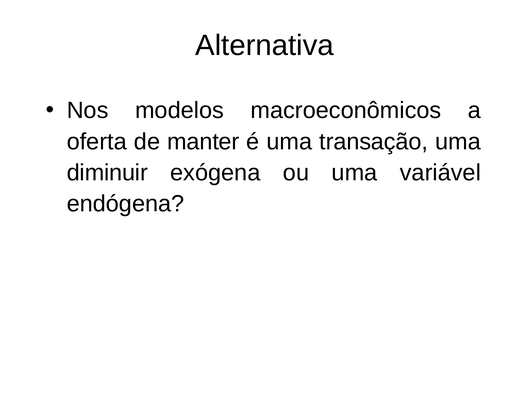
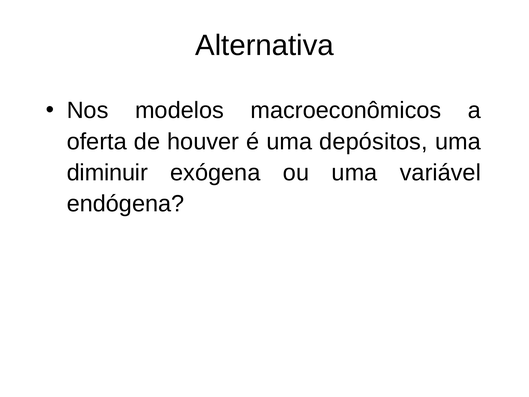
manter: manter -> houver
transação: transação -> depósitos
